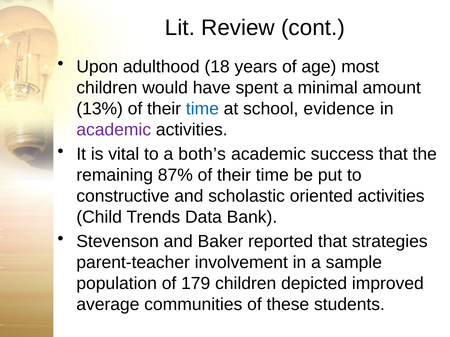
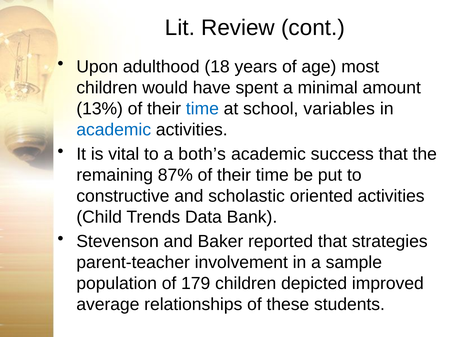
evidence: evidence -> variables
academic at (114, 130) colour: purple -> blue
communities: communities -> relationships
